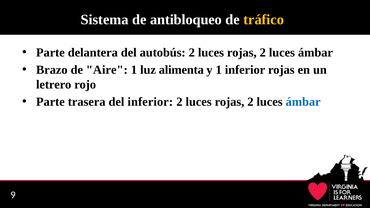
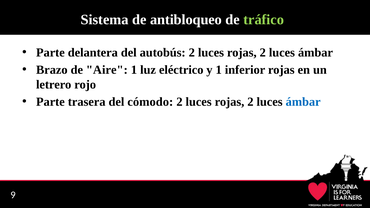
tráfico colour: yellow -> light green
alimenta: alimenta -> eléctrico
del inferior: inferior -> cómodo
